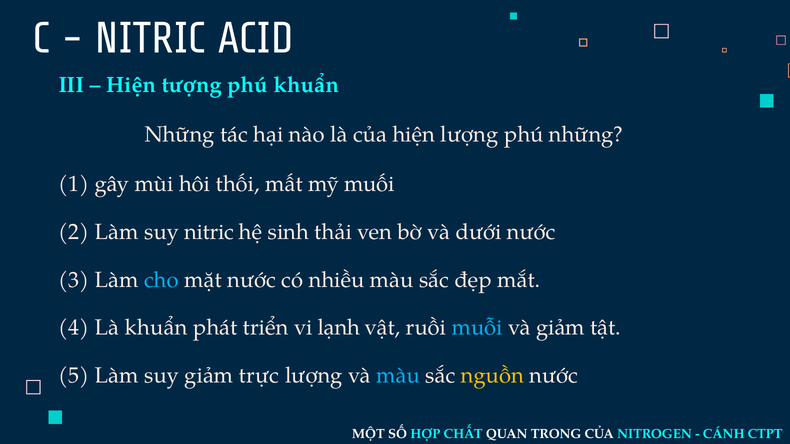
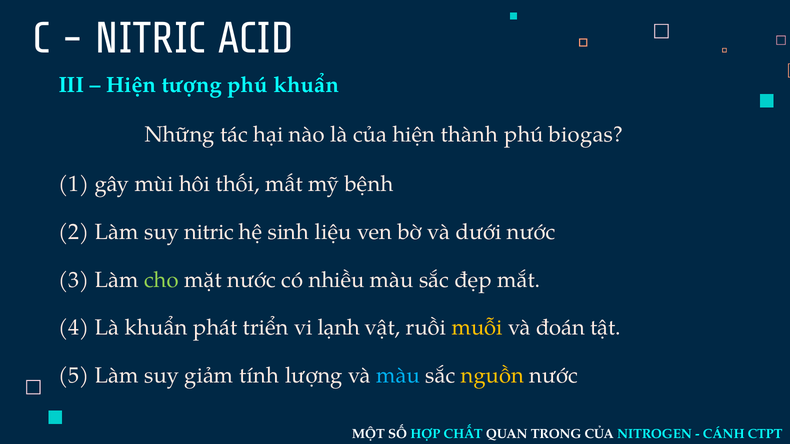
hiện lượng: lượng -> thành
phú những: những -> biogas
muối: muối -> bệnh
thải: thải -> liệu
cho colour: light blue -> light green
muỗi colour: light blue -> yellow
và giảm: giảm -> đoán
trực: trực -> tính
